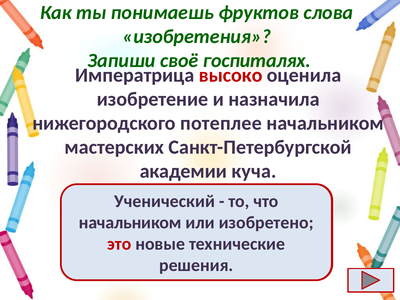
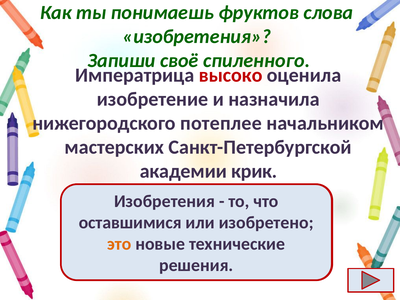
госпиталях: госпиталях -> спиленного
куча: куча -> крик
Ученический at (164, 201): Ученический -> Изобретения
начальником at (130, 223): начальником -> оставшимися
это colour: red -> orange
